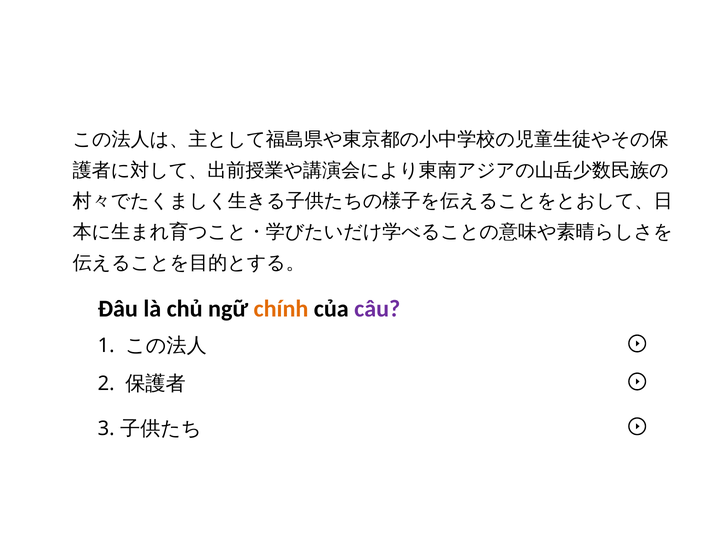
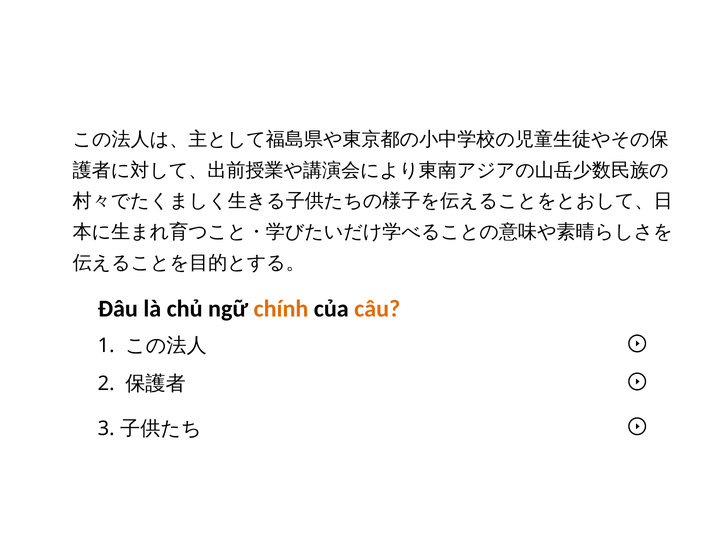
câu colour: purple -> orange
